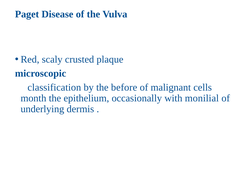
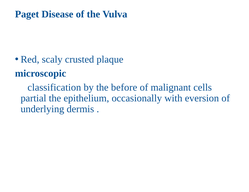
month: month -> partial
monilial: monilial -> eversion
